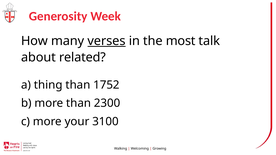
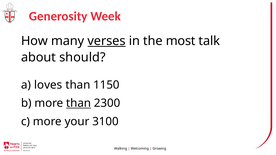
related: related -> should
thing: thing -> loves
1752: 1752 -> 1150
than at (79, 103) underline: none -> present
